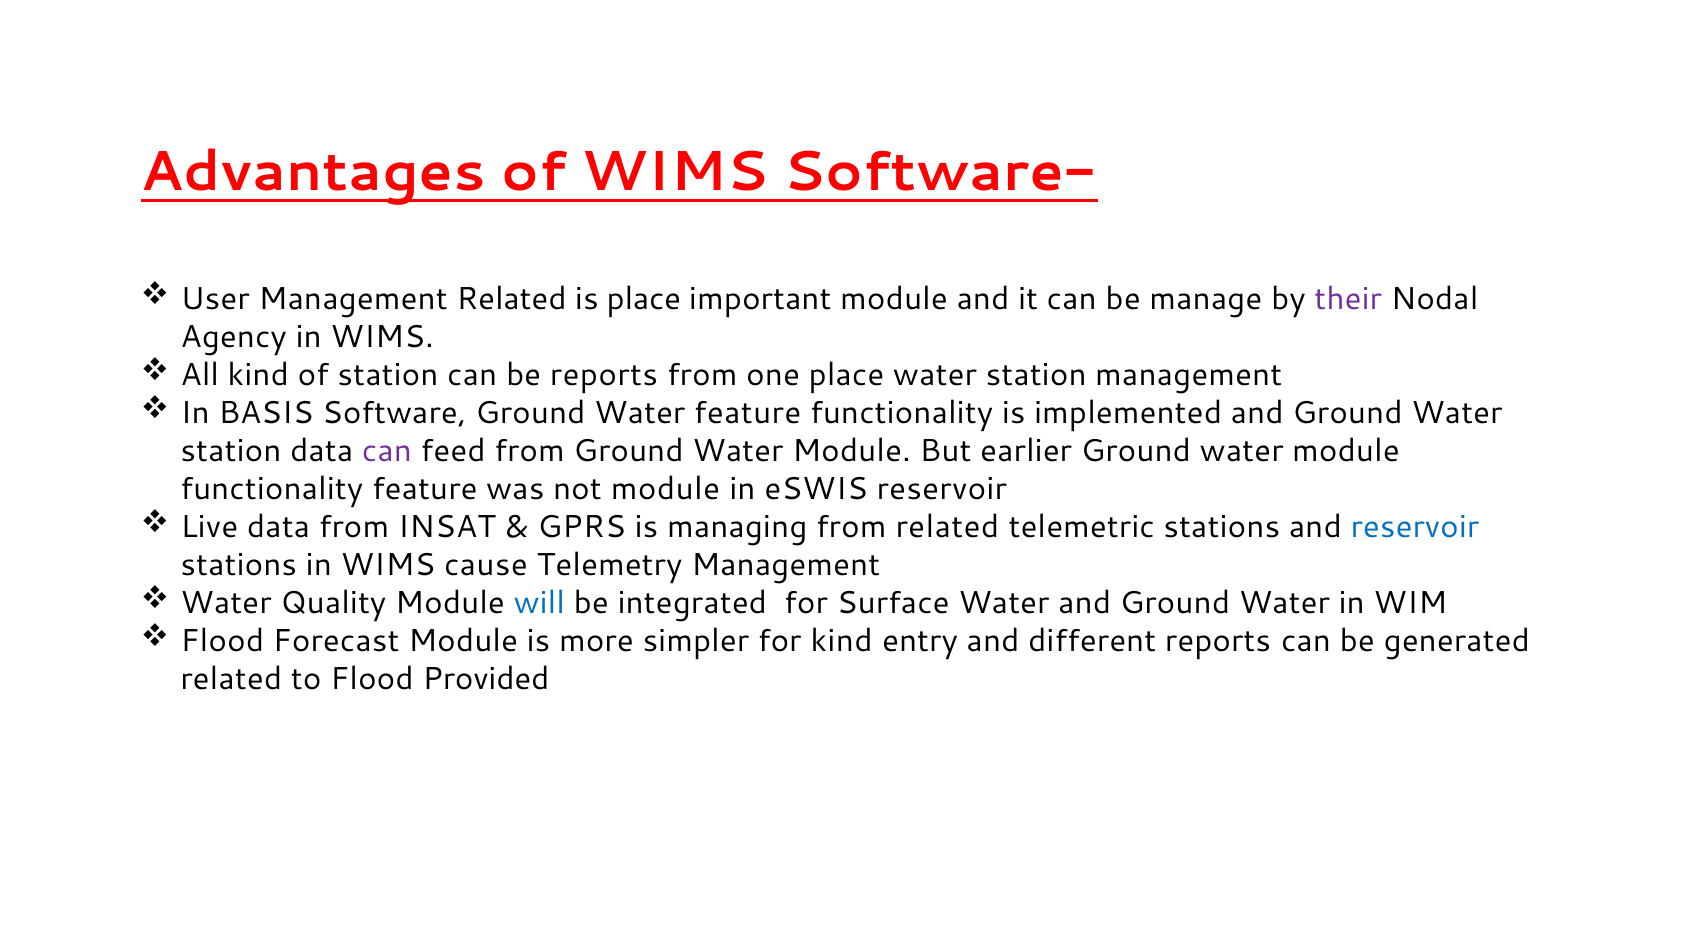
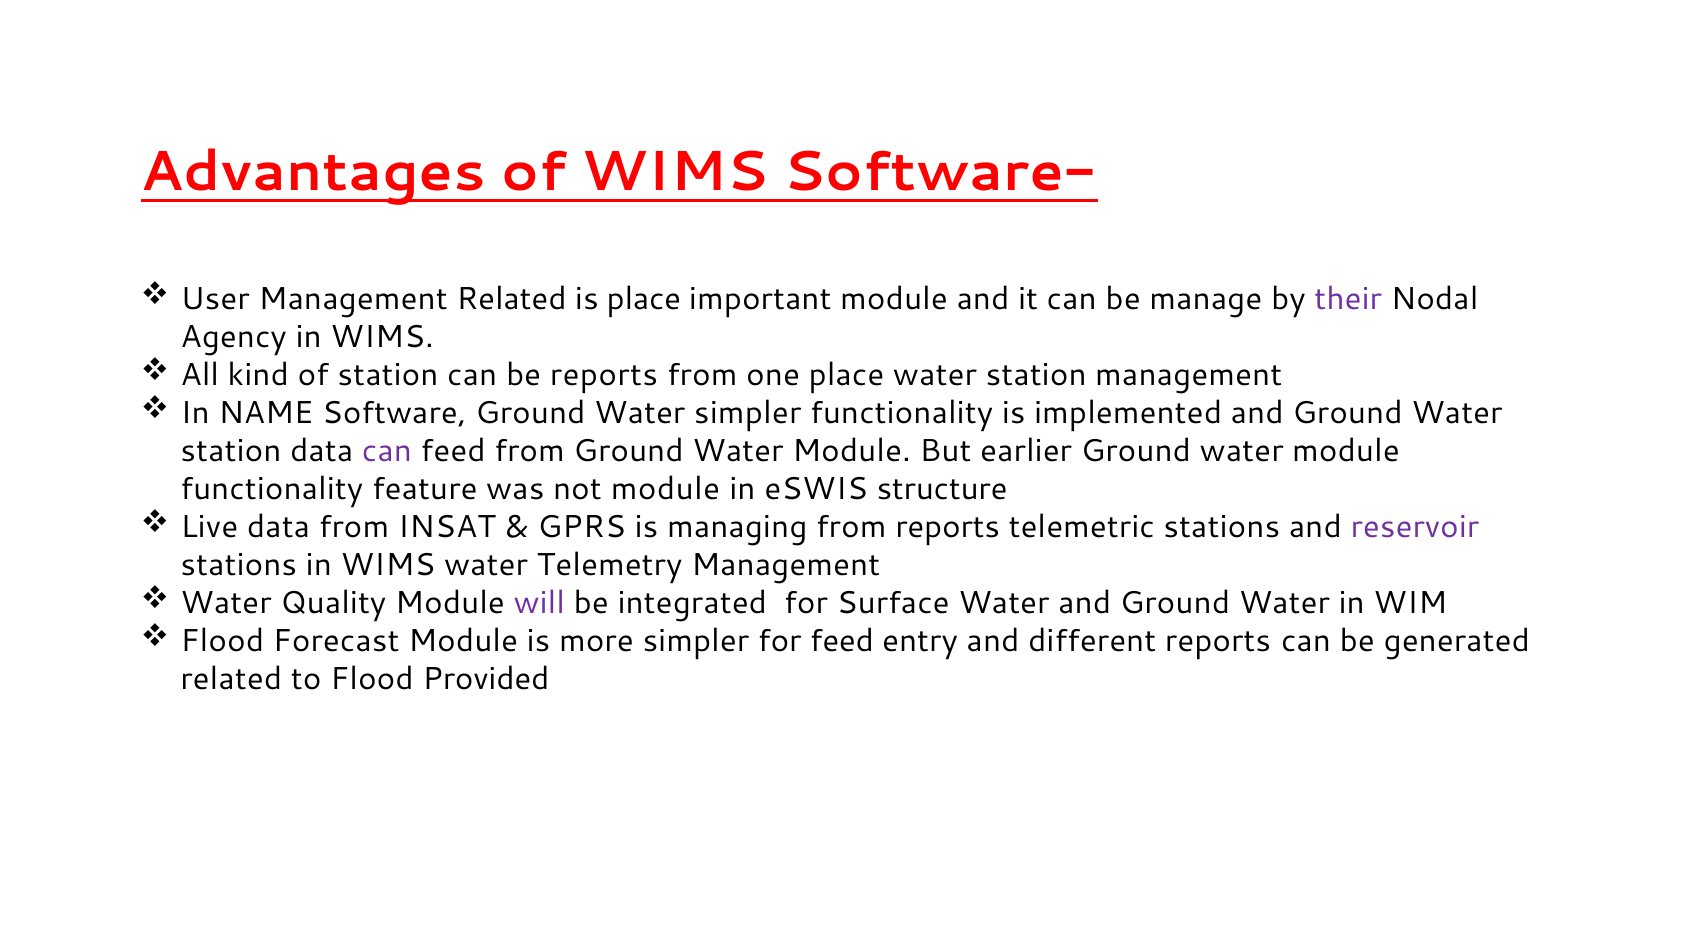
BASIS: BASIS -> NAME
Water feature: feature -> simpler
eSWIS reservoir: reservoir -> structure
from related: related -> reports
reservoir at (1415, 527) colour: blue -> purple
WIMS cause: cause -> water
will colour: blue -> purple
for kind: kind -> feed
